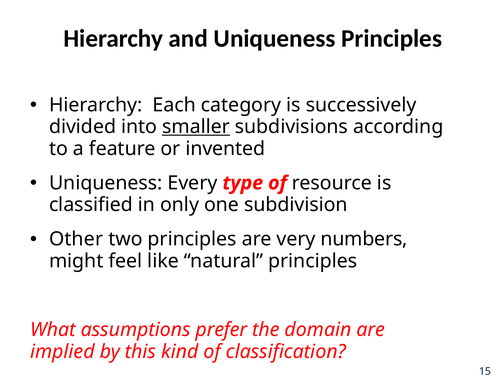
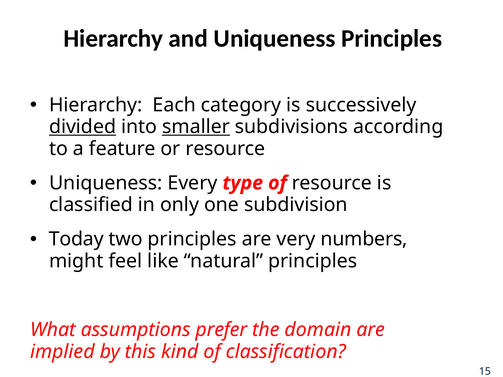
divided underline: none -> present
or invented: invented -> resource
Other: Other -> Today
